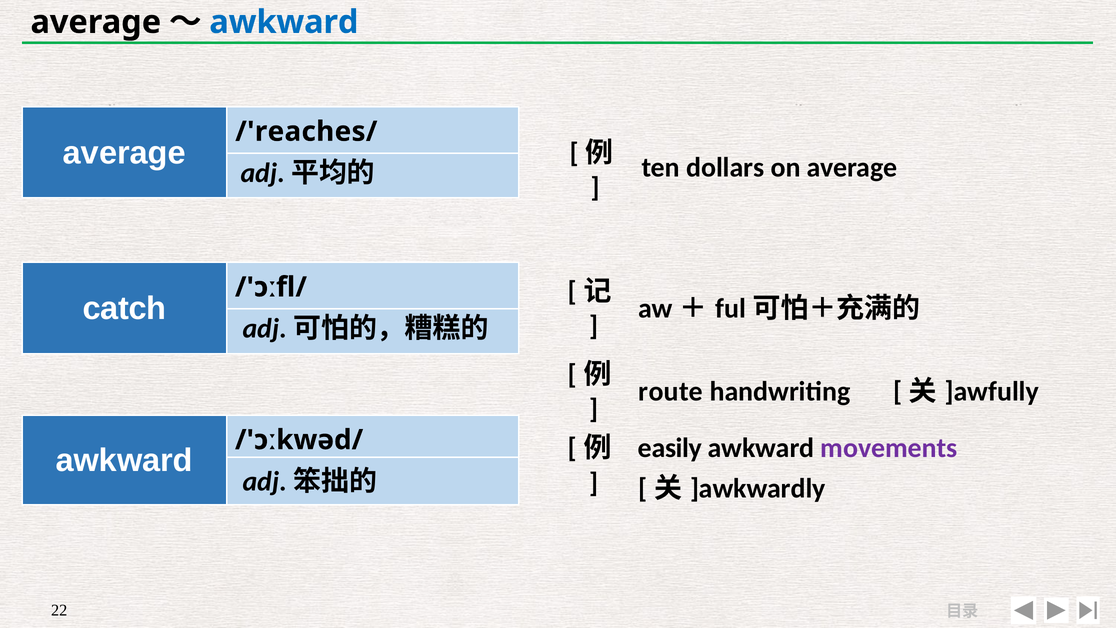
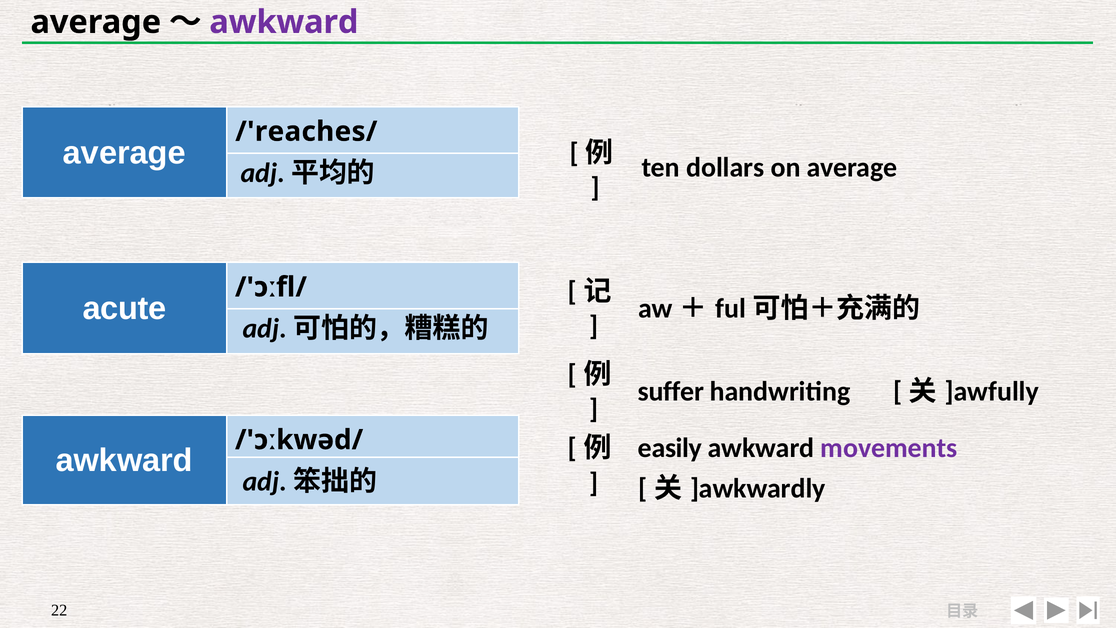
awkward at (284, 22) colour: blue -> purple
catch: catch -> acute
route: route -> suffer
